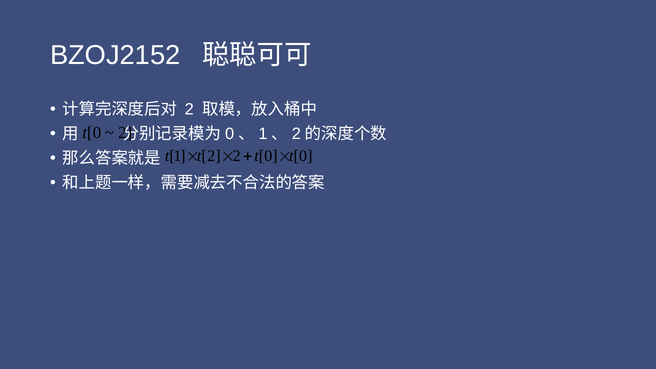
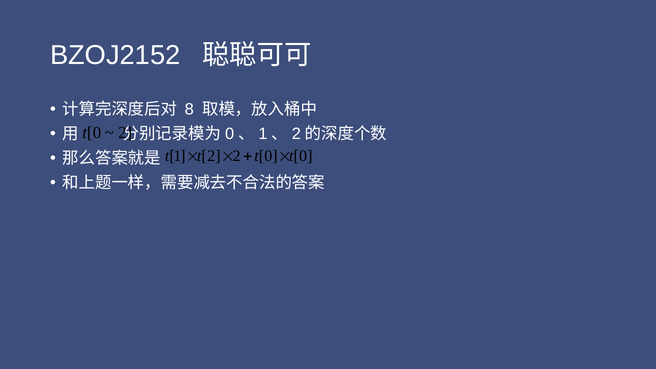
2 at (189, 109): 2 -> 8
